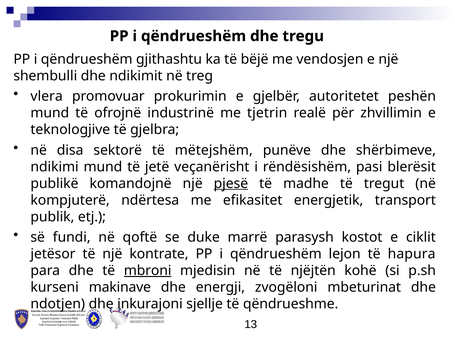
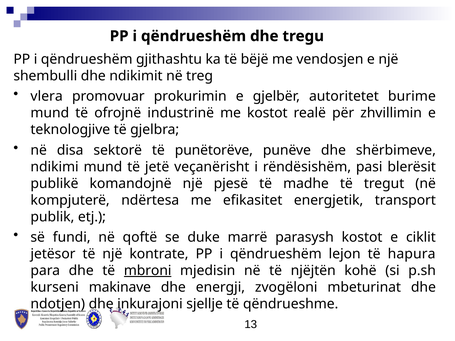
peshën: peshën -> burime
me tjetrin: tjetrin -> kostot
mëtejshëm: mëtejshëm -> punëtorëve
pjesë underline: present -> none
